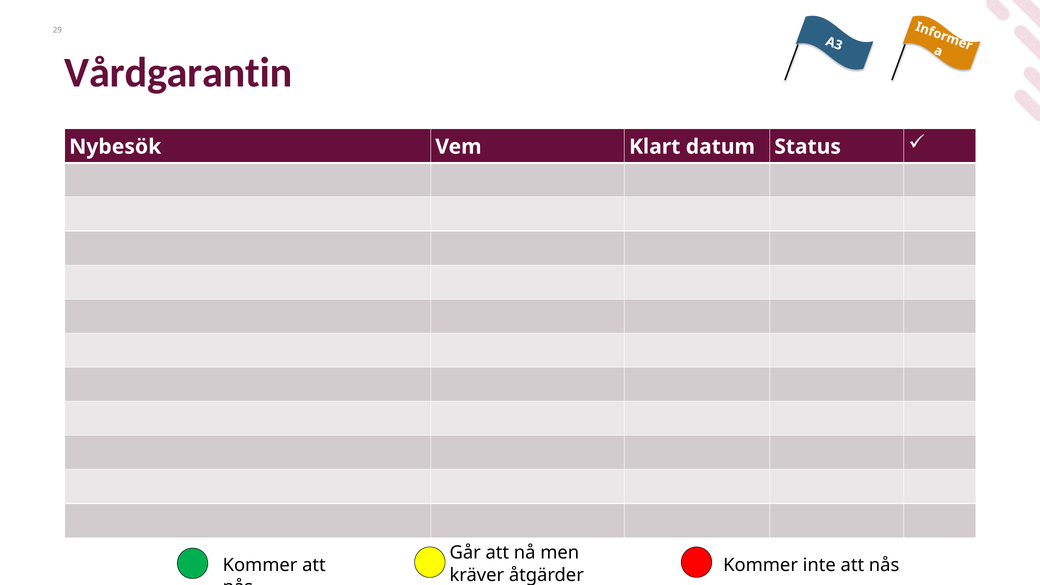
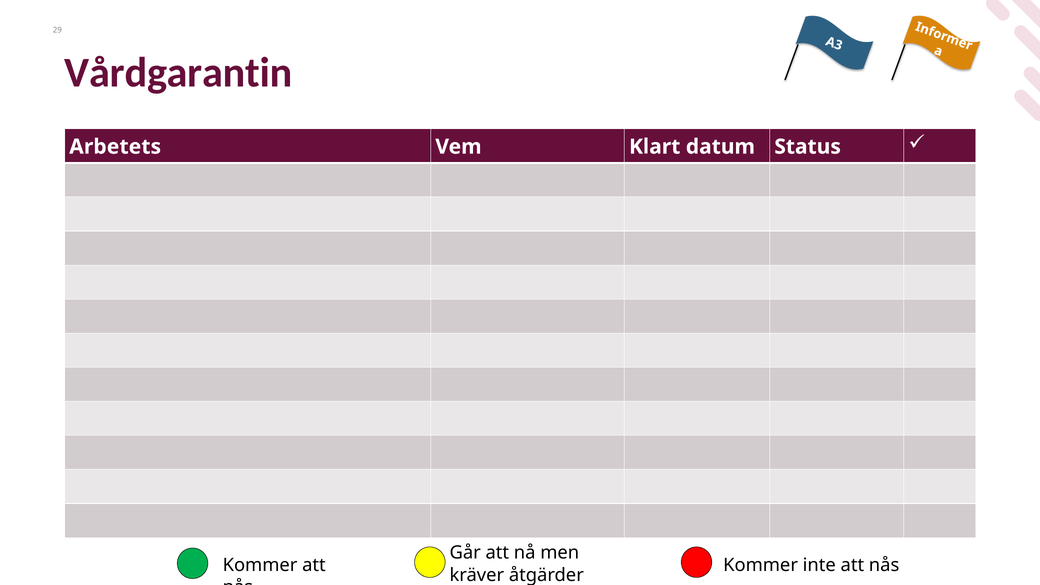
Nybesök: Nybesök -> Arbetets
